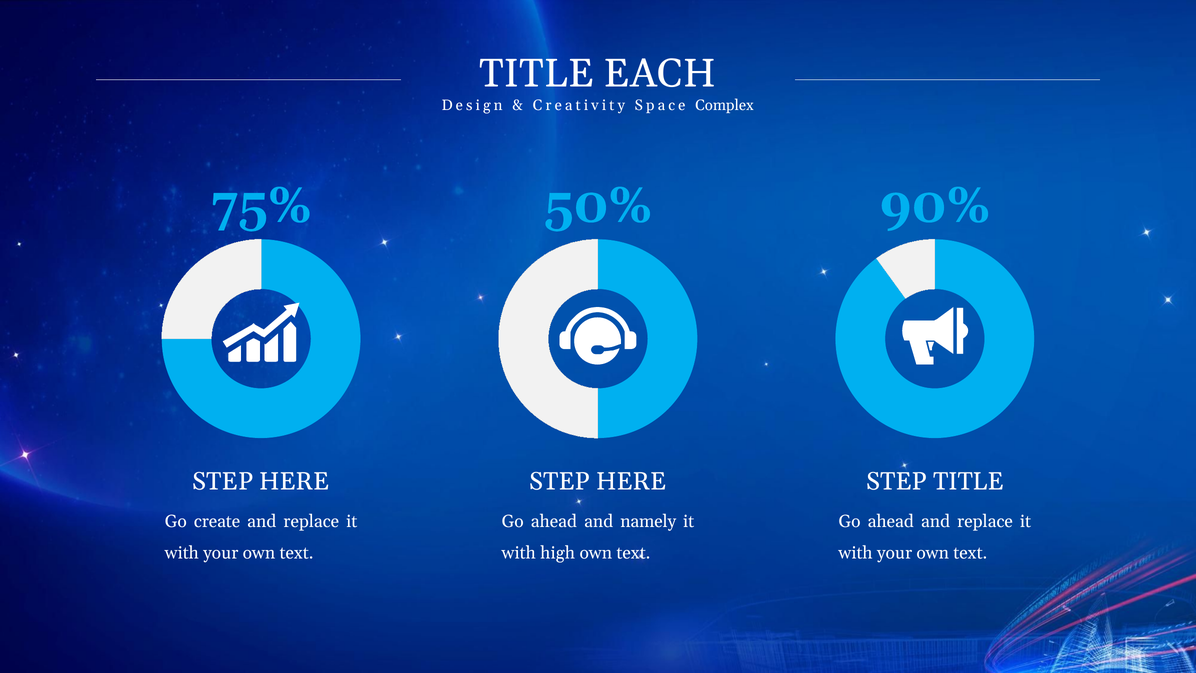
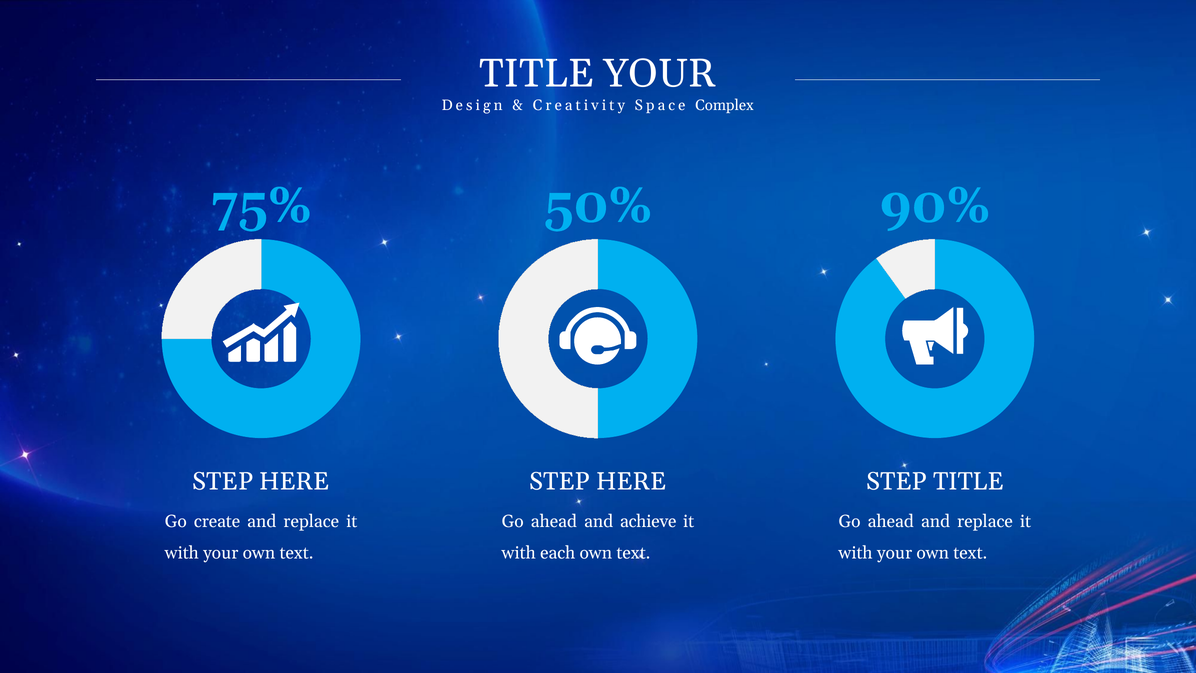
TITLE EACH: EACH -> YOUR
namely: namely -> achieve
high: high -> each
